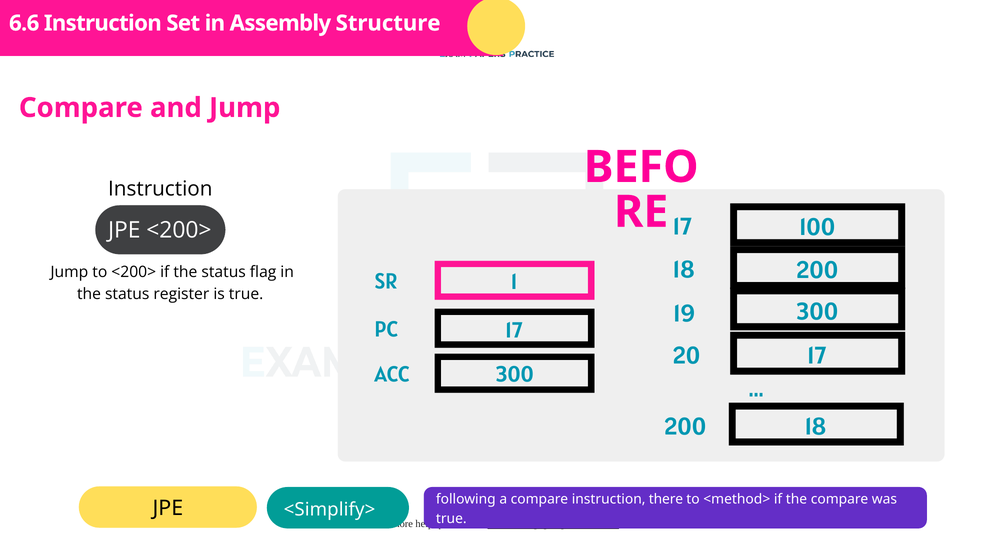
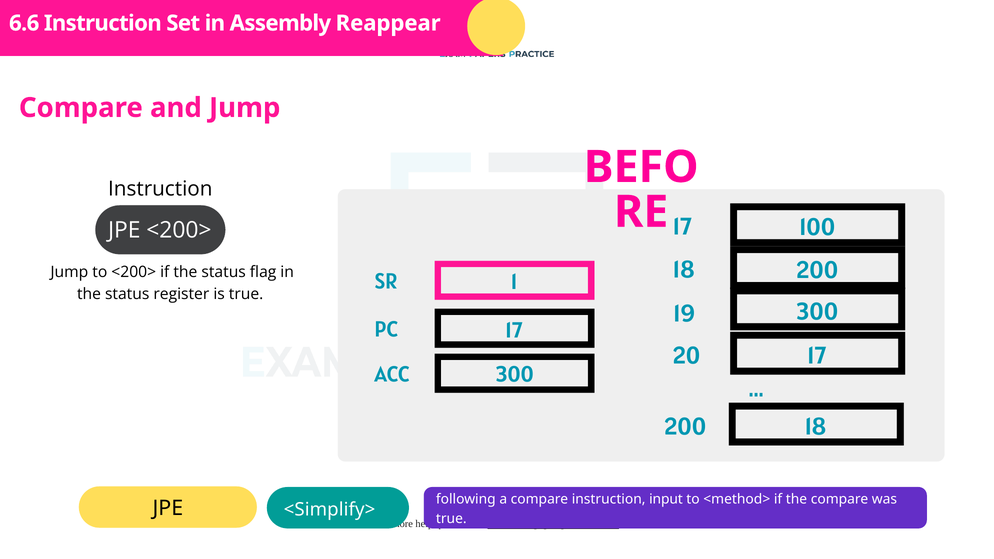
Structure: Structure -> Reappear
there: there -> input
